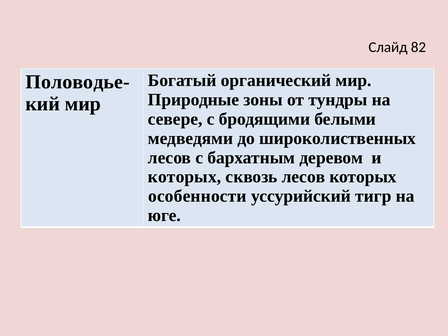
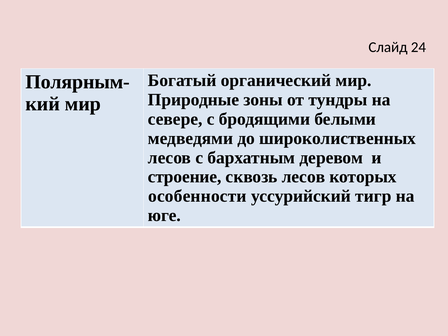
82: 82 -> 24
Половодье-: Половодье- -> Полярным-
которых at (185, 177): которых -> строение
